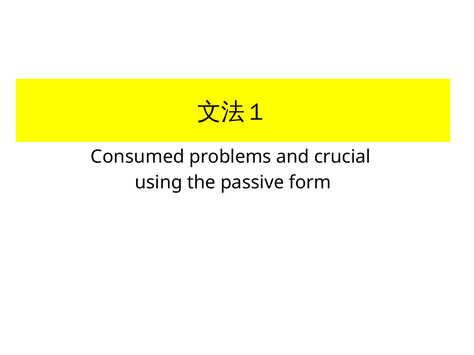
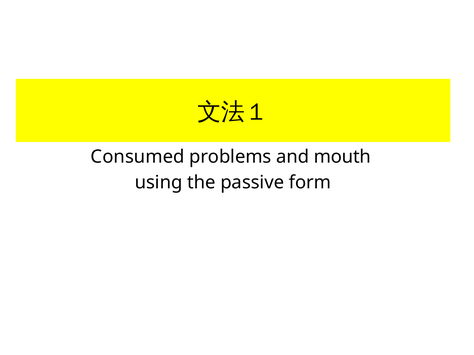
crucial: crucial -> mouth
